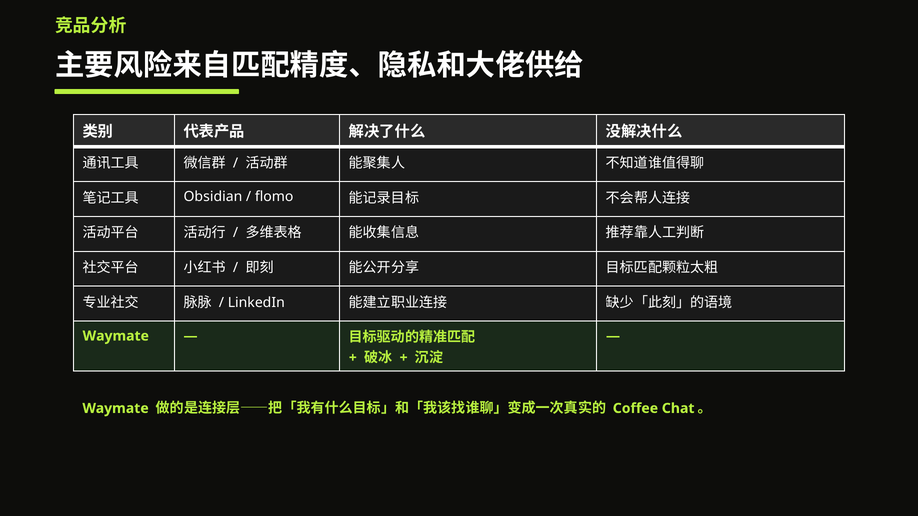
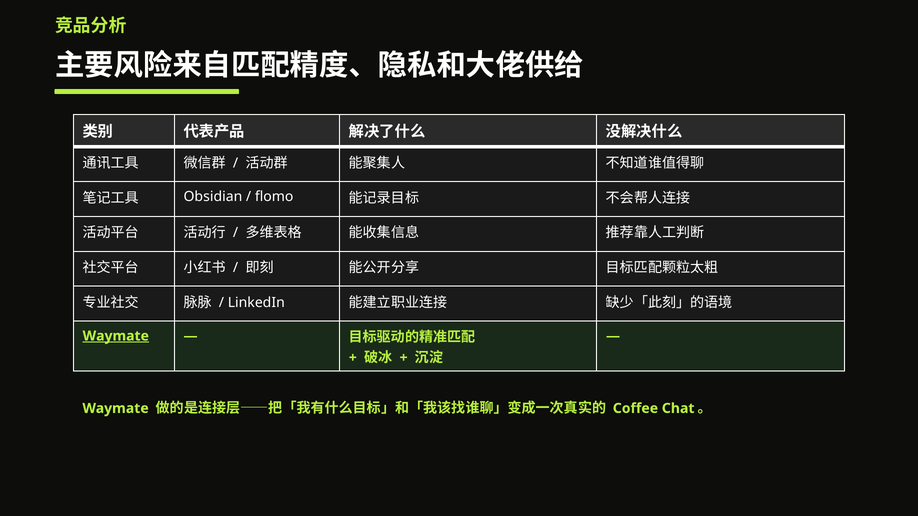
Waymate at (116, 336) underline: none -> present
